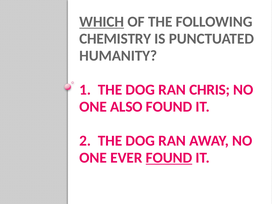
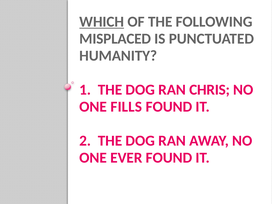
CHEMISTRY: CHEMISTRY -> MISPLACED
ALSO: ALSO -> FILLS
FOUND at (169, 158) underline: present -> none
